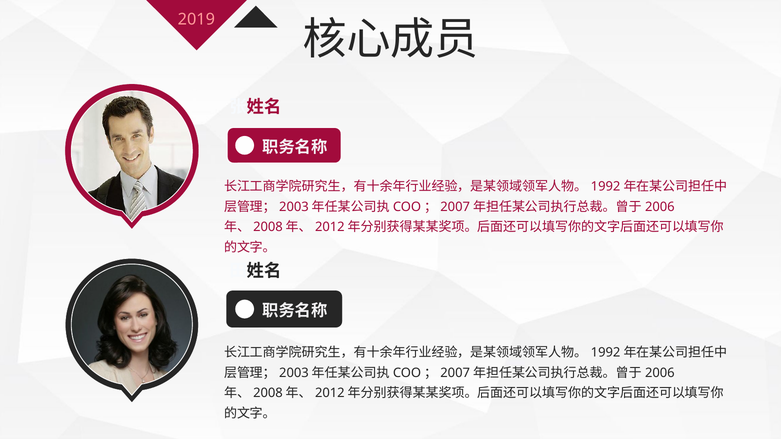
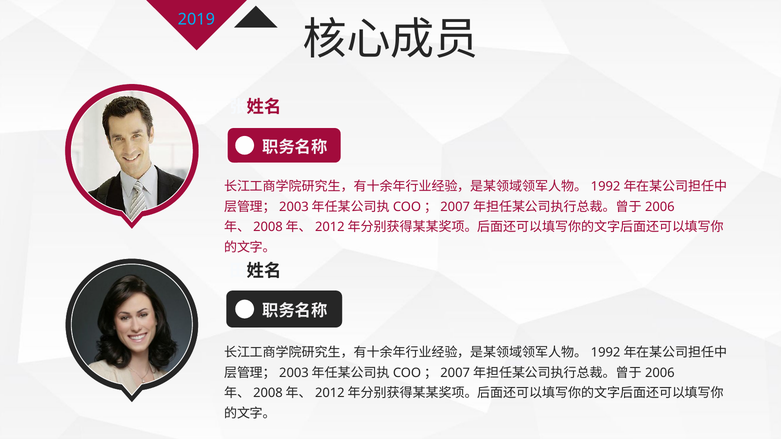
2019 colour: pink -> light blue
